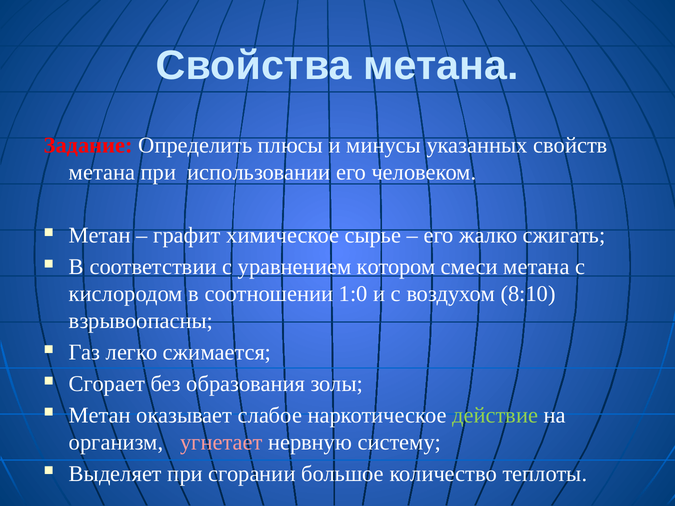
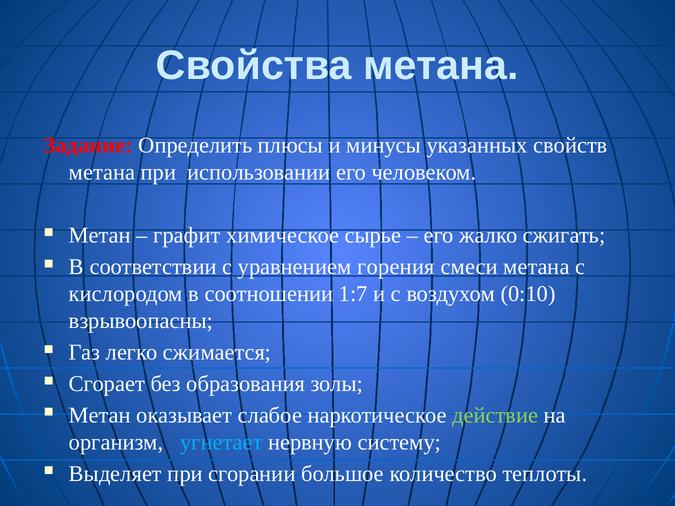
котором: котором -> горения
1:0: 1:0 -> 1:7
8:10: 8:10 -> 0:10
угнетает colour: pink -> light blue
